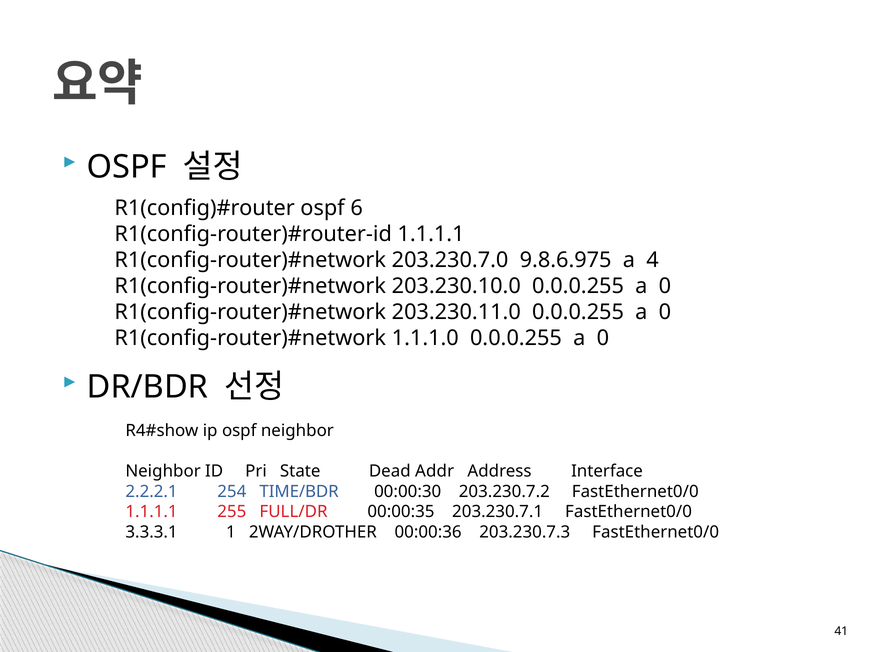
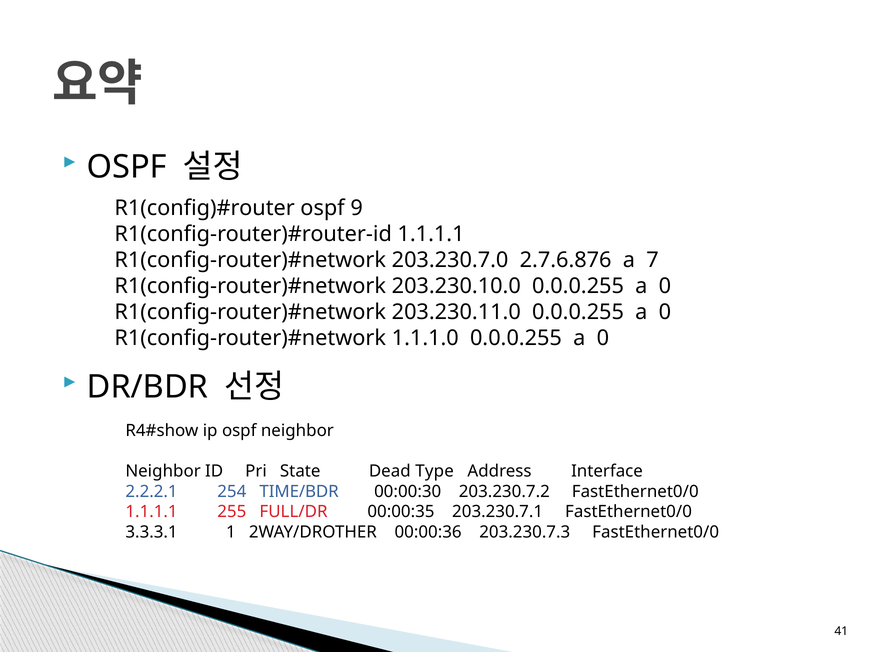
6: 6 -> 9
9.8.6.975: 9.8.6.975 -> 2.7.6.876
4: 4 -> 7
Addr: Addr -> Type
